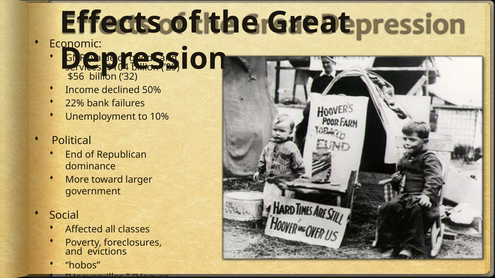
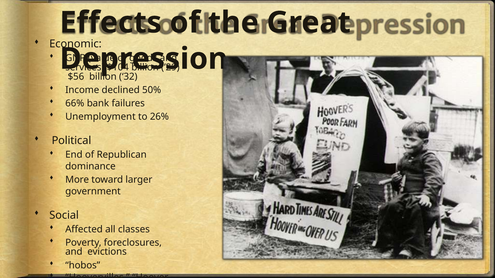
22%: 22% -> 66%
10%: 10% -> 26%
